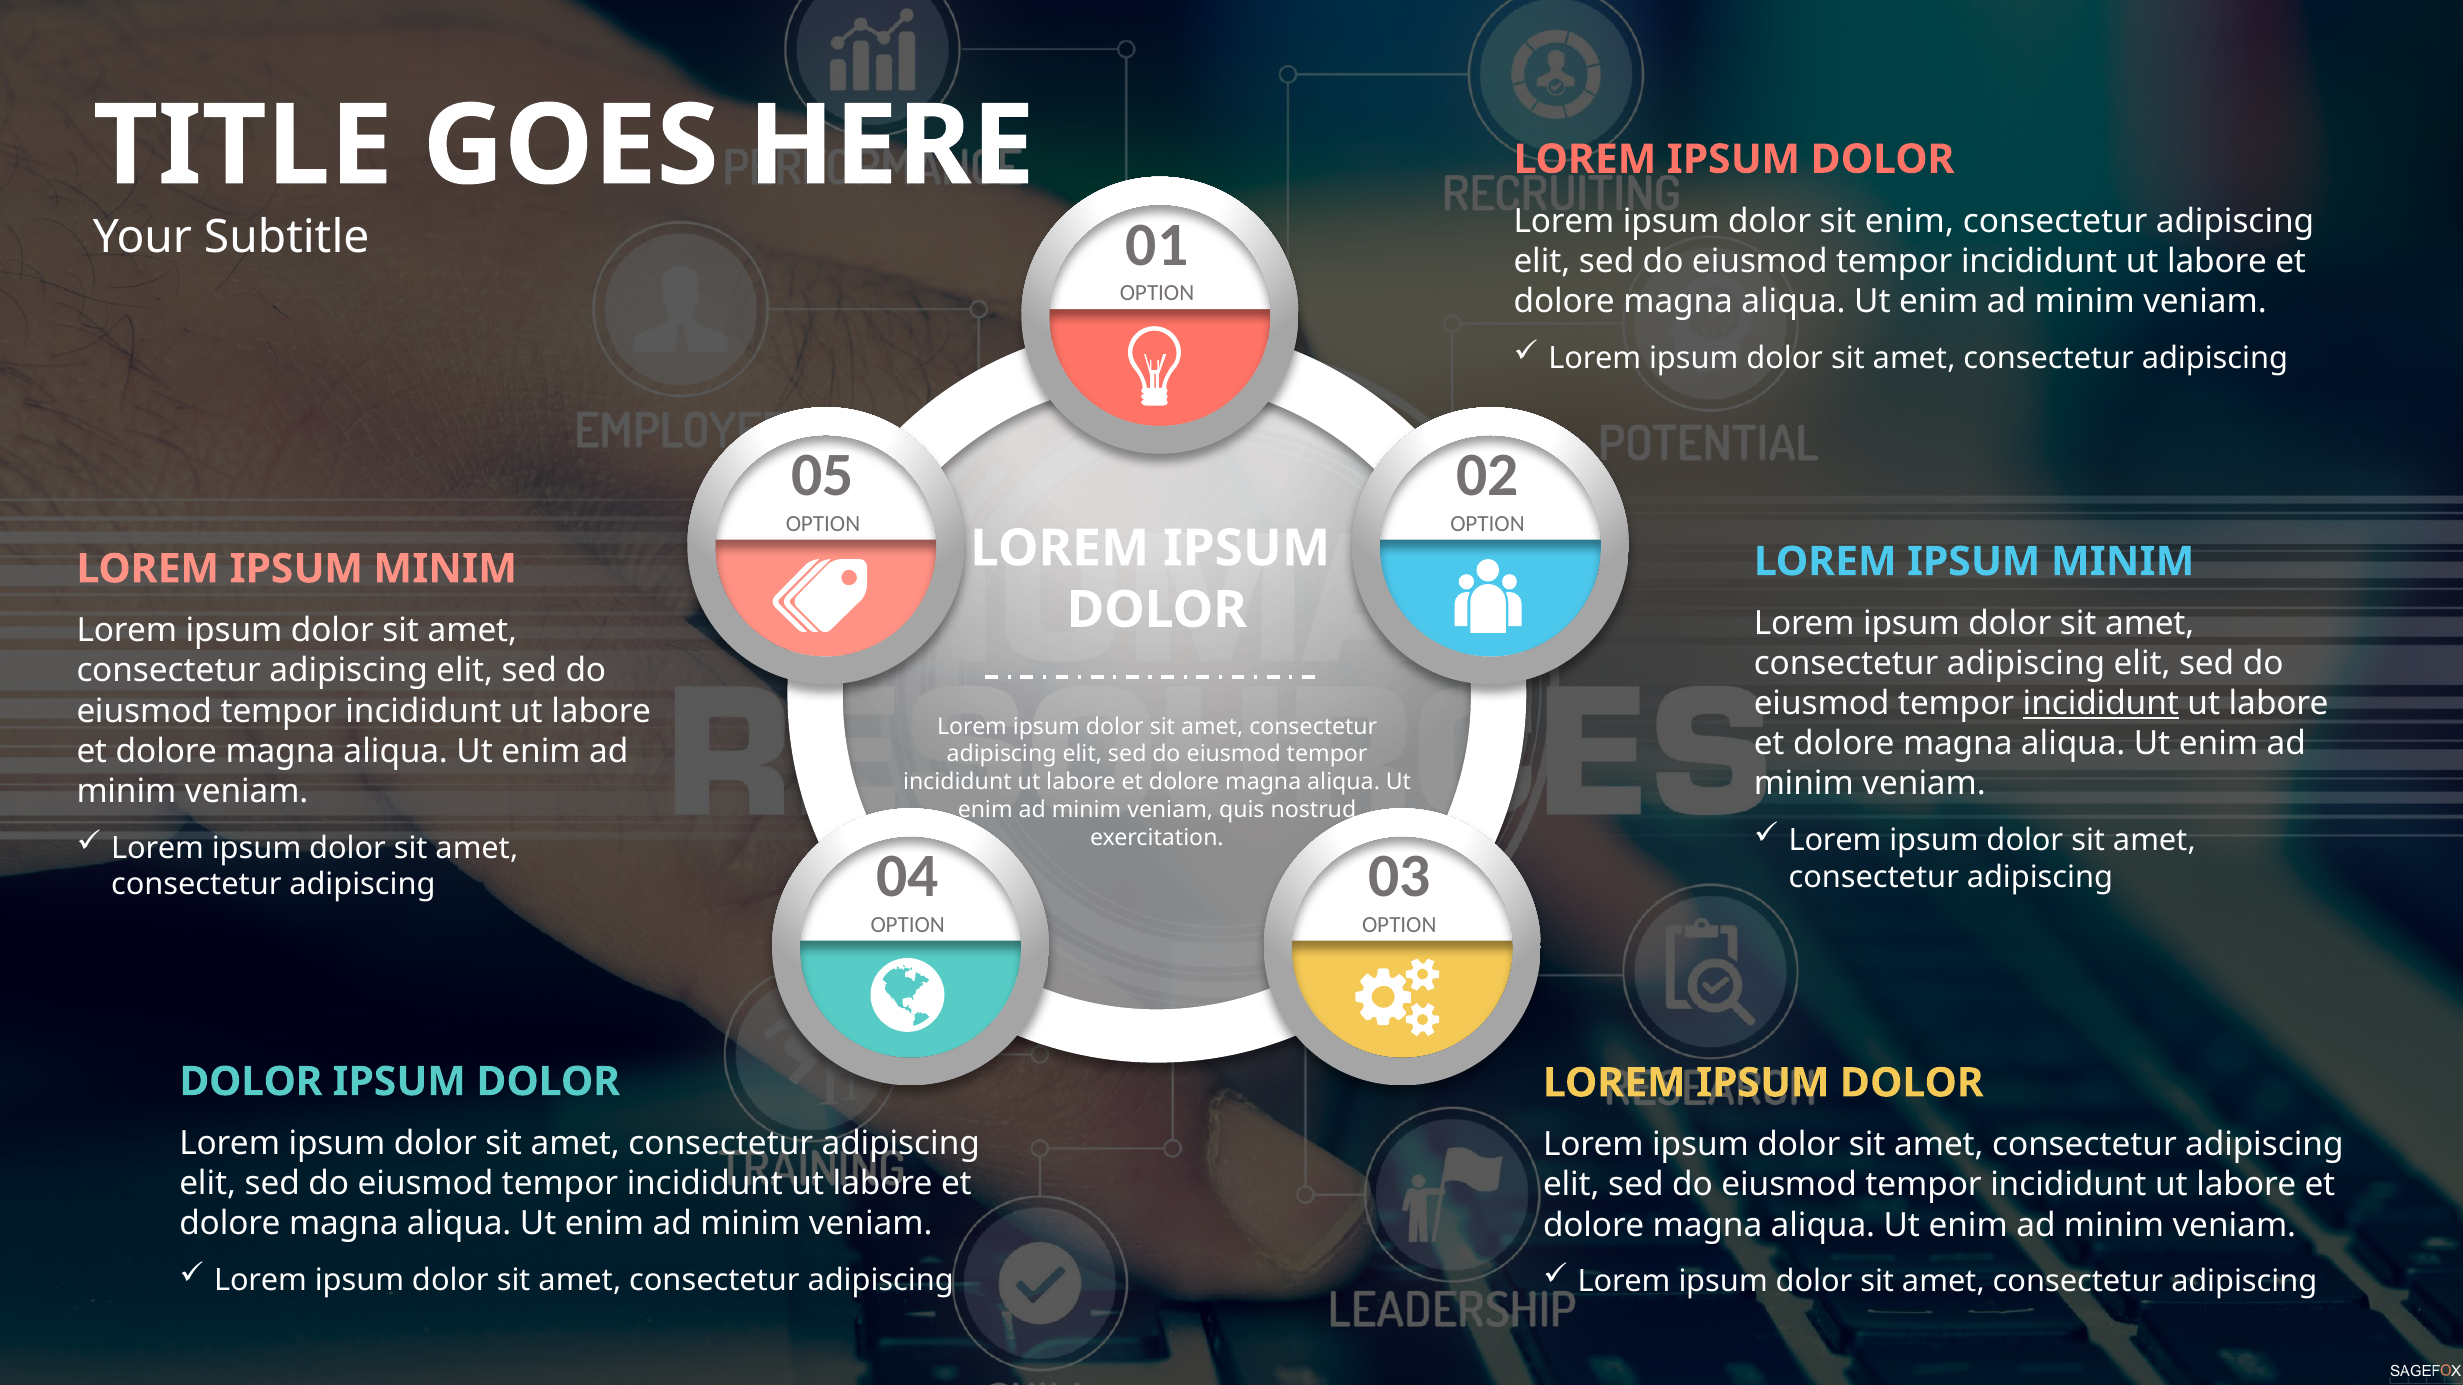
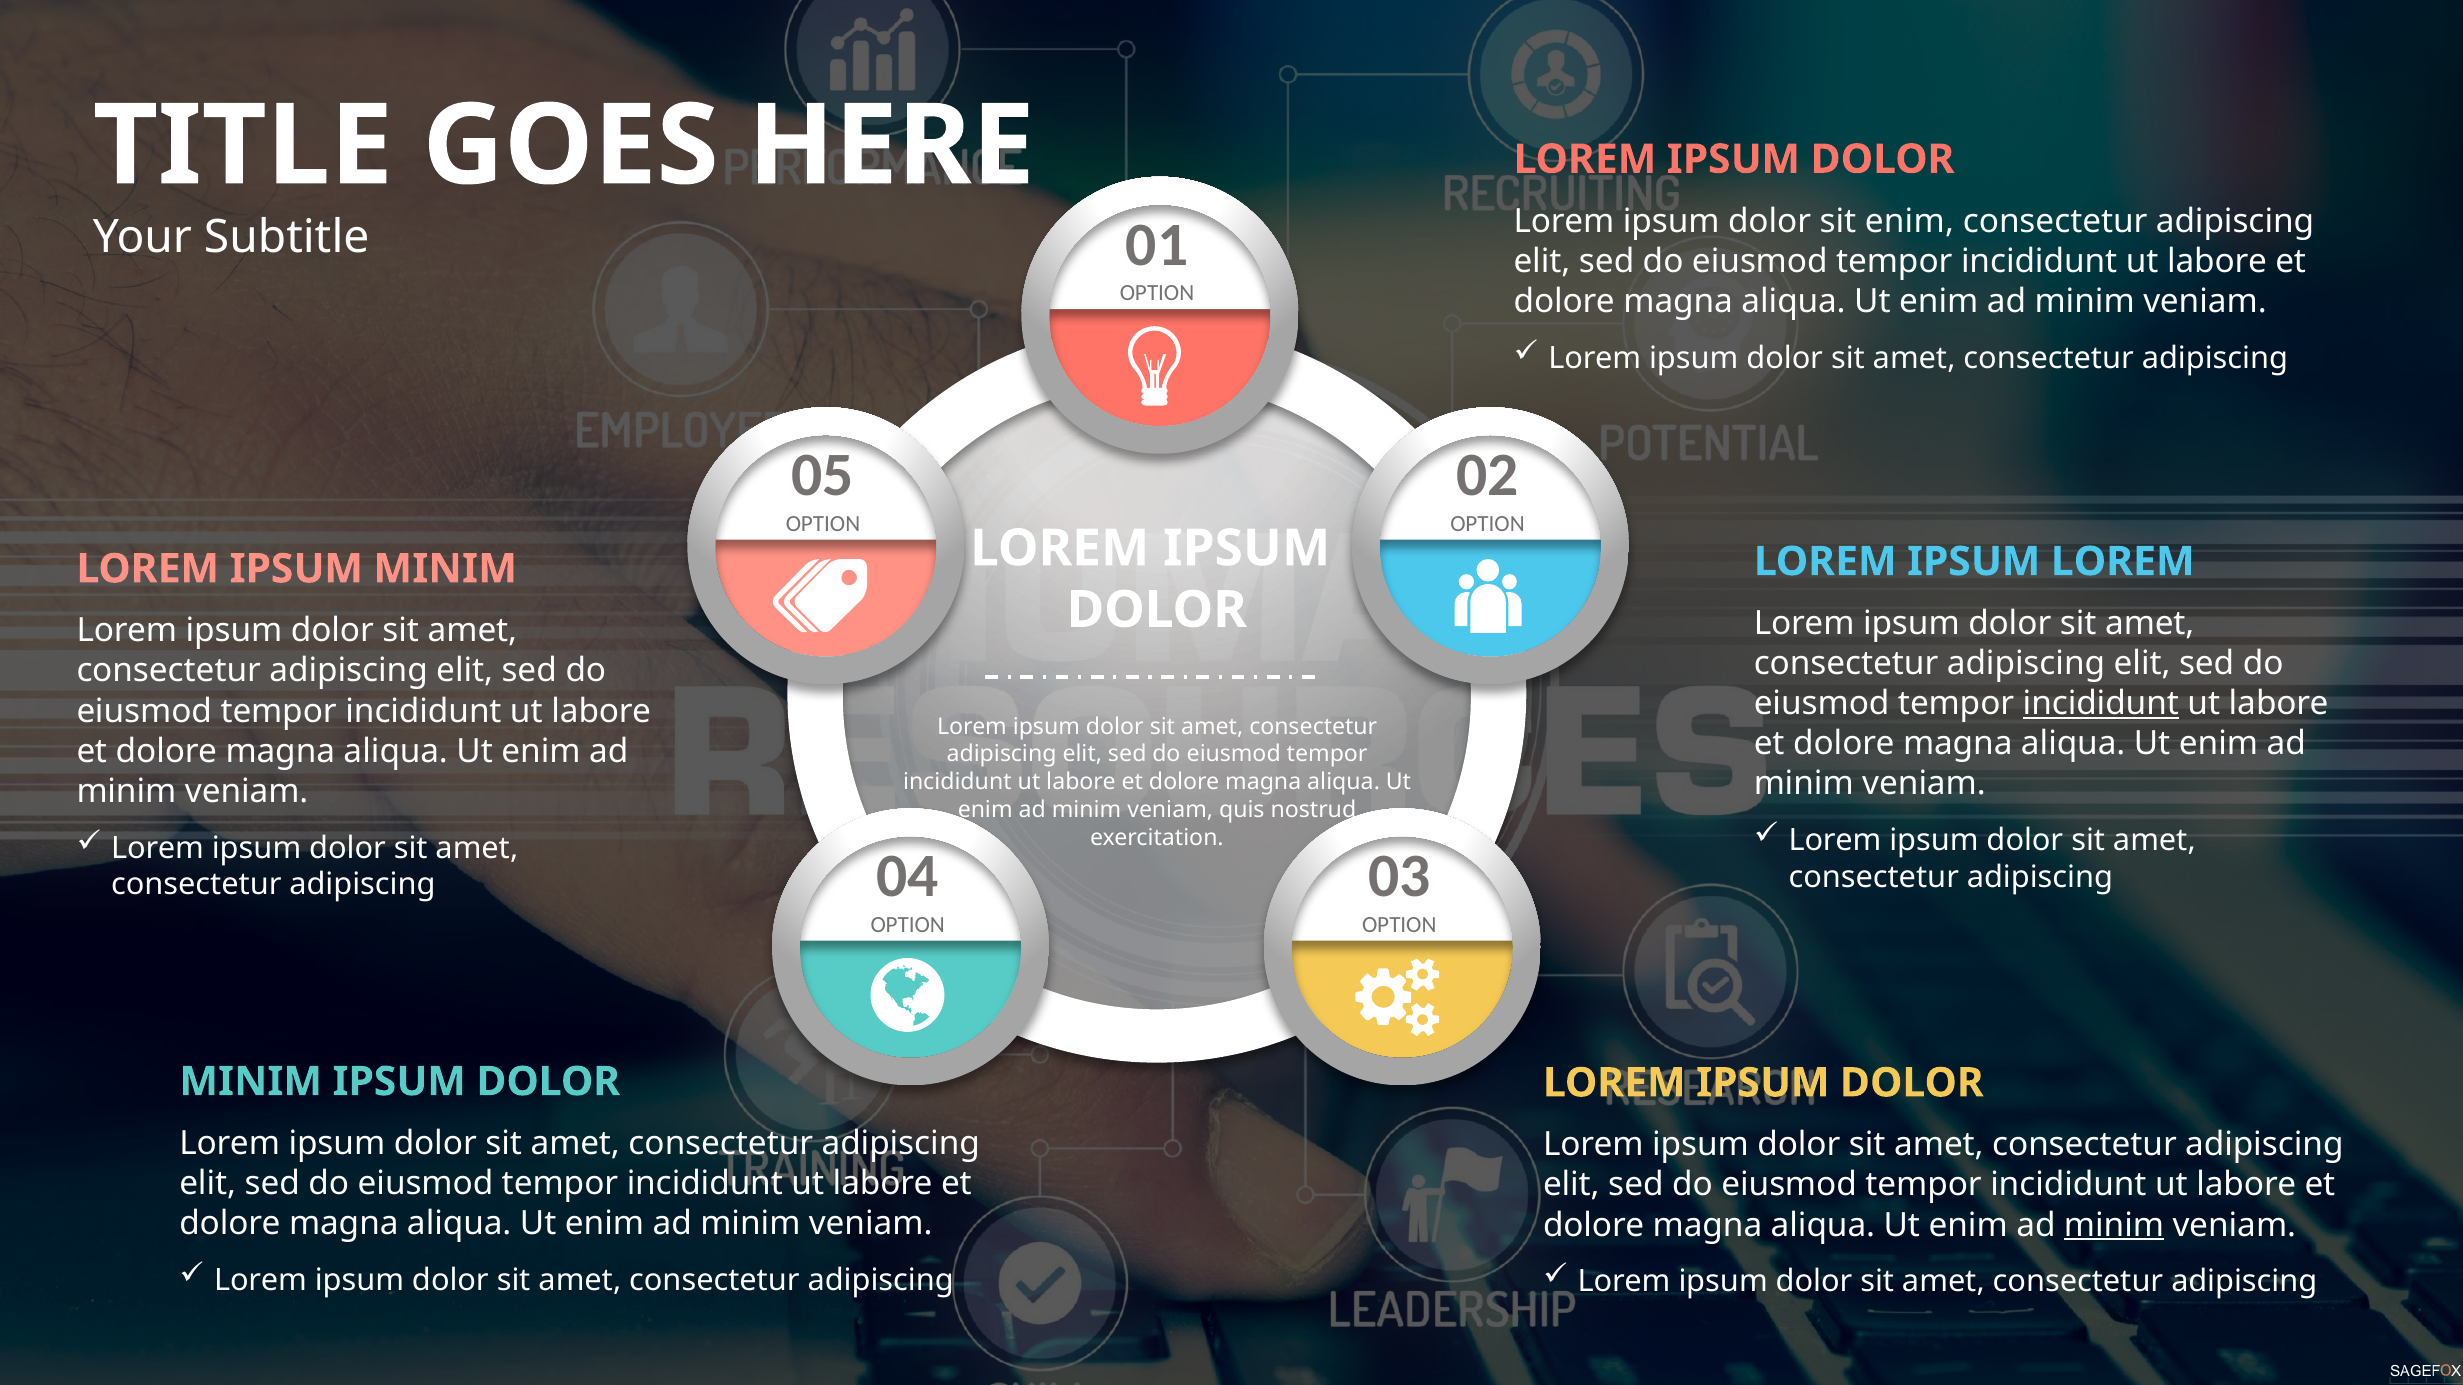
MINIM at (2123, 562): MINIM -> LOREM
DOLOR at (251, 1082): DOLOR -> MINIM
minim at (2114, 1225) underline: none -> present
